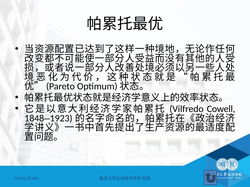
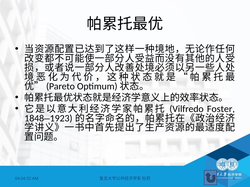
Cowell: Cowell -> Foster
